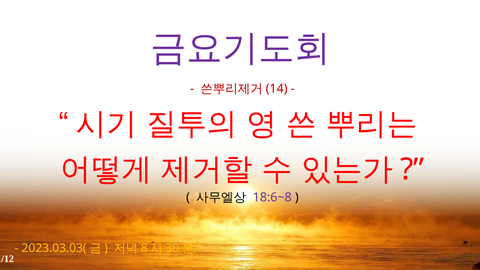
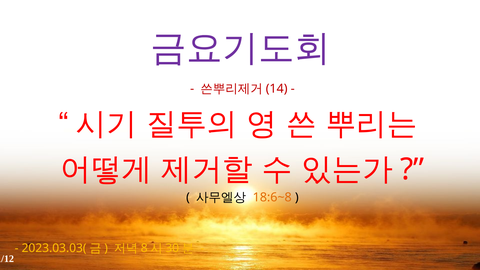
18:6~8 colour: purple -> orange
